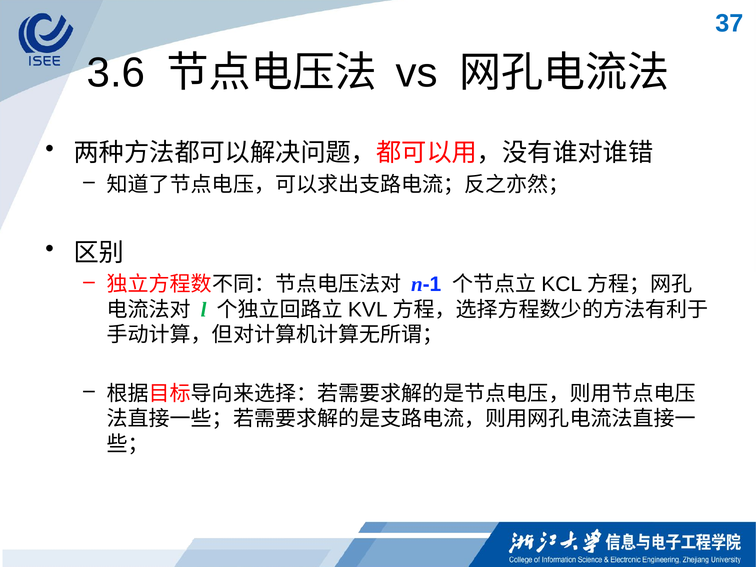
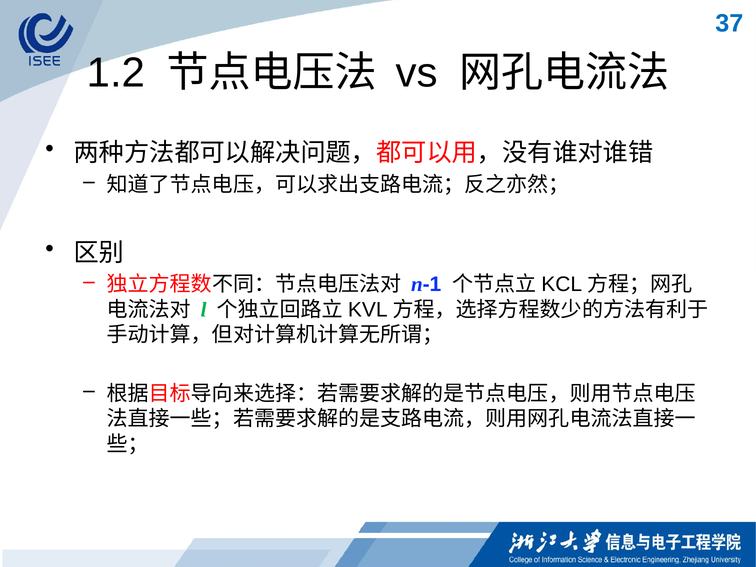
3.6: 3.6 -> 1.2
